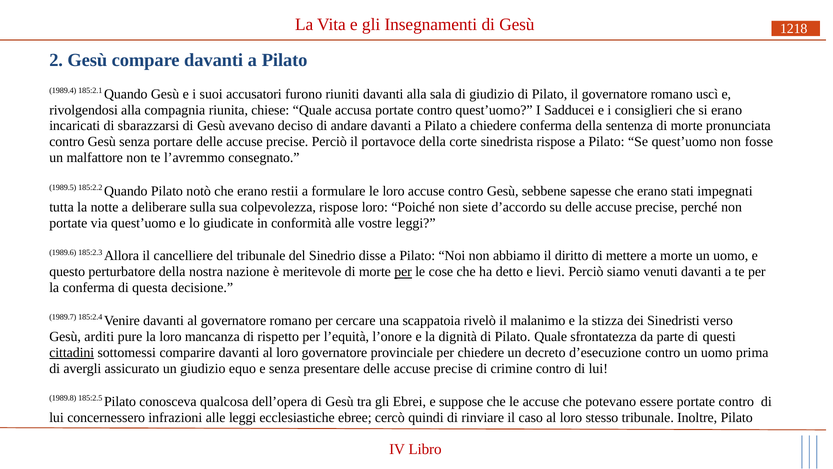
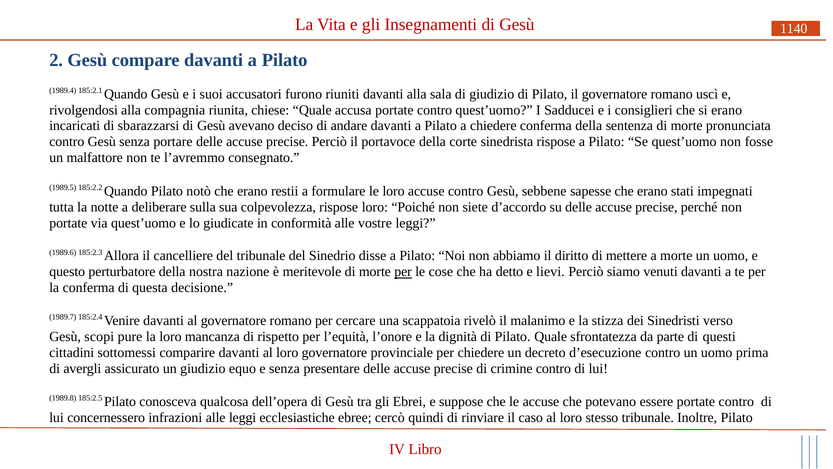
1218: 1218 -> 1140
arditi: arditi -> scopi
cittadini underline: present -> none
